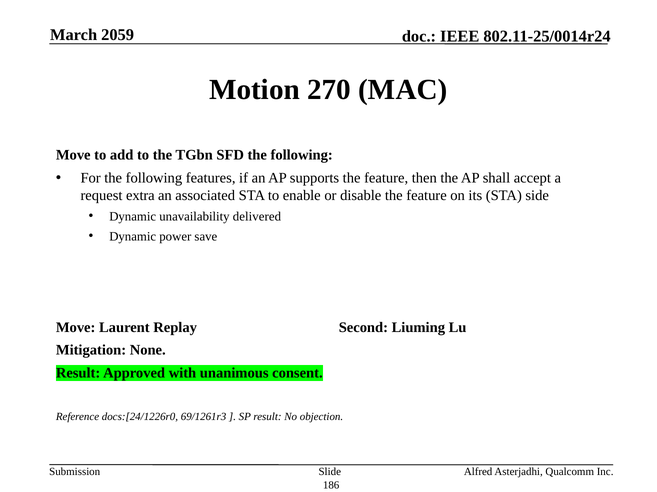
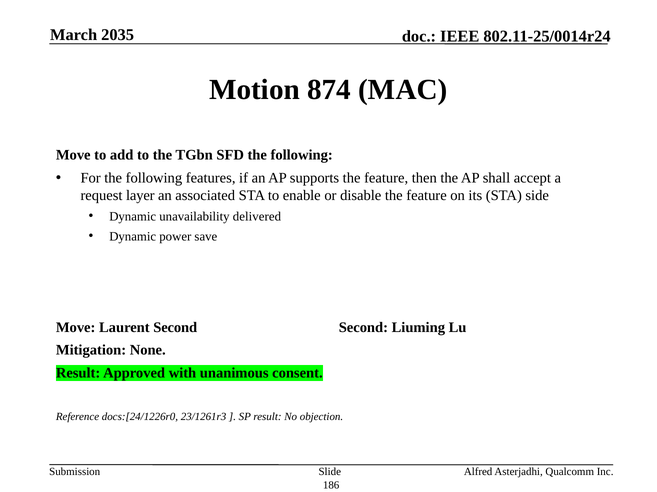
2059: 2059 -> 2035
270: 270 -> 874
extra: extra -> layer
Laurent Replay: Replay -> Second
69/1261r3: 69/1261r3 -> 23/1261r3
